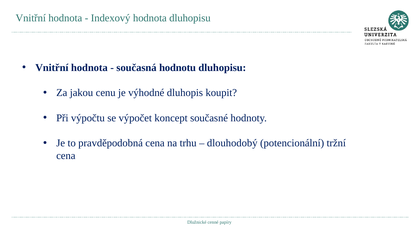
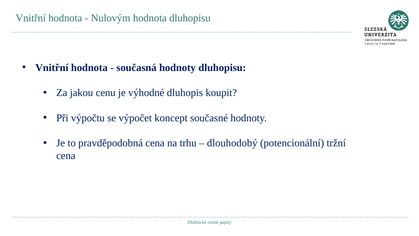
Indexový: Indexový -> Nulovým
současná hodnotu: hodnotu -> hodnoty
